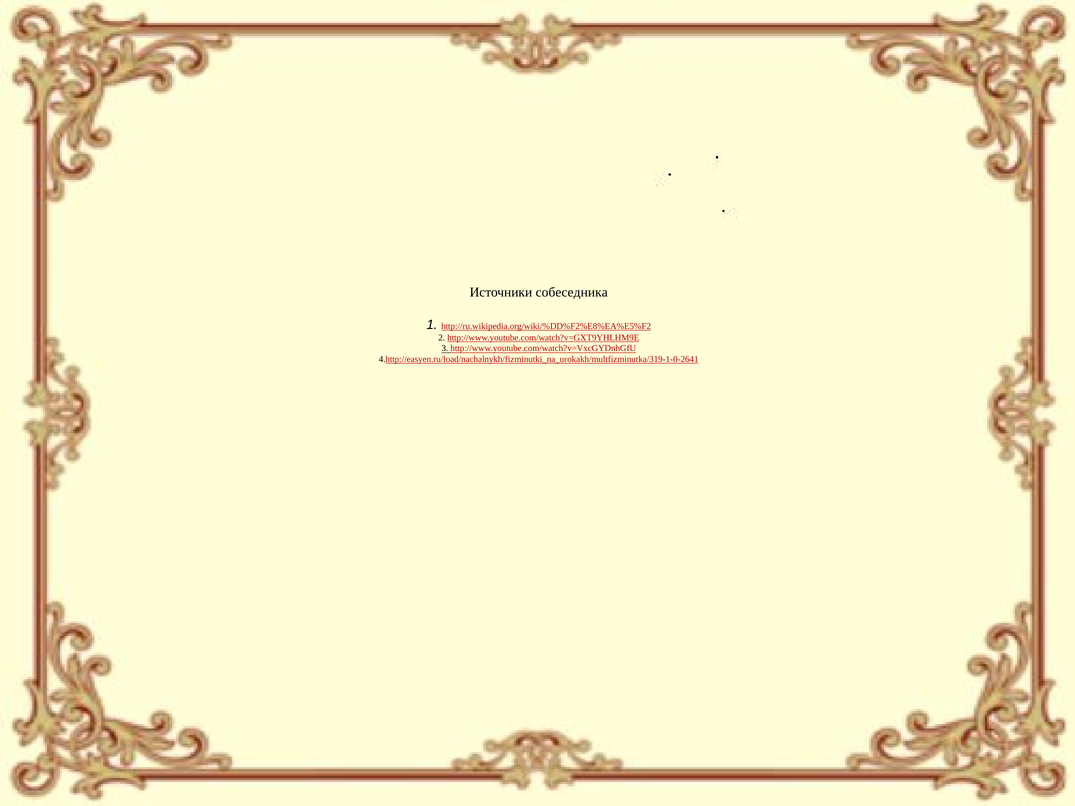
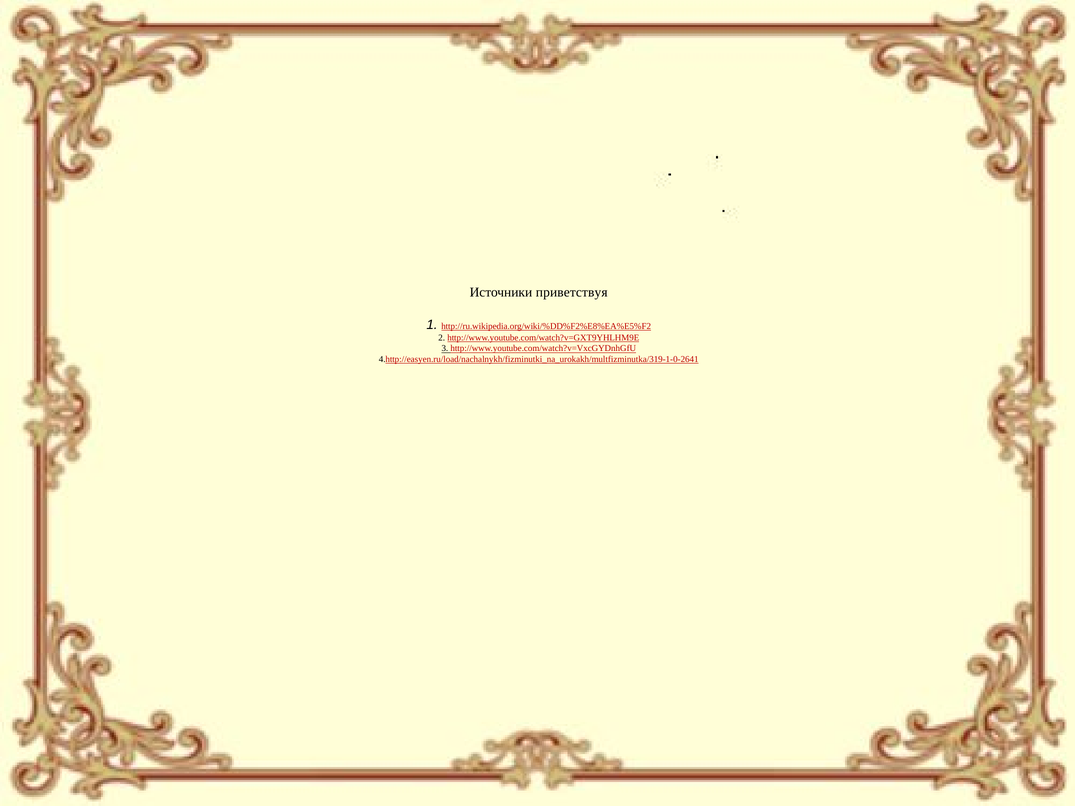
собеседника: собеседника -> приветствуя
